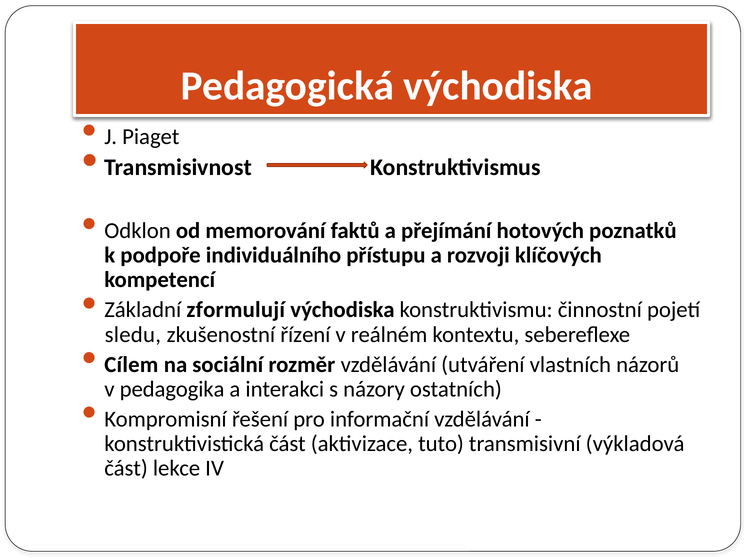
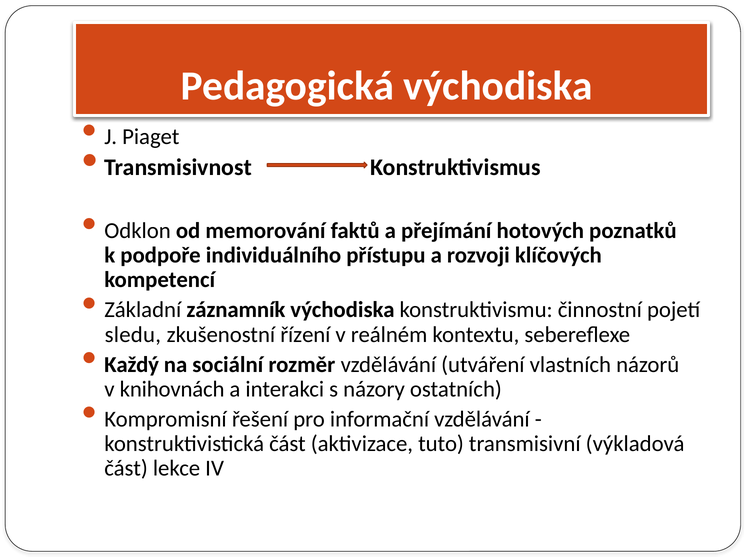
zformulují: zformulují -> záznamník
Cílem: Cílem -> Každý
pedagogika: pedagogika -> knihovnách
